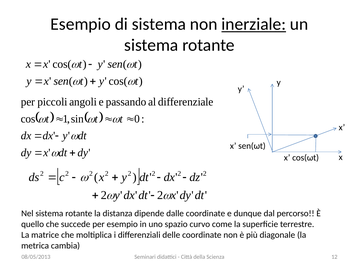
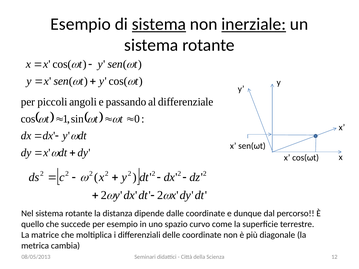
sistema at (159, 24) underline: none -> present
